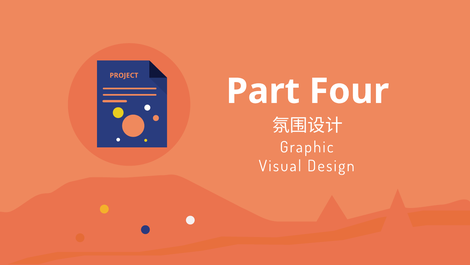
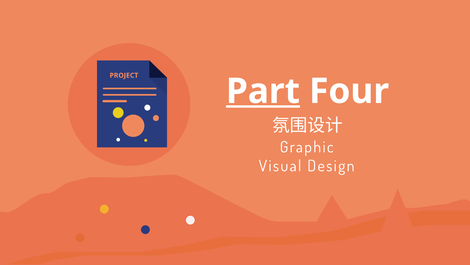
Part underline: none -> present
